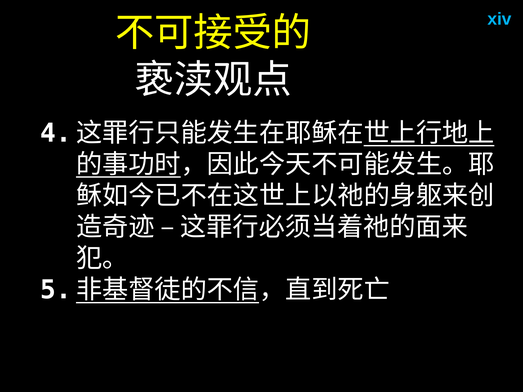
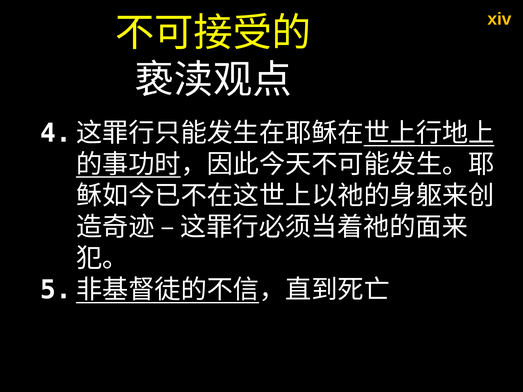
xiv colour: light blue -> yellow
